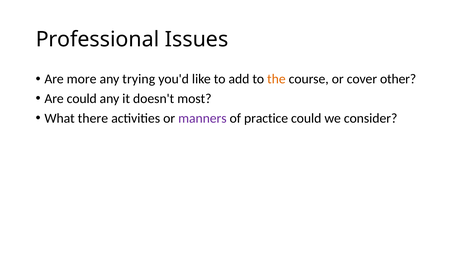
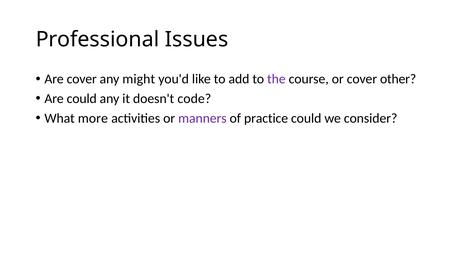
Are more: more -> cover
trying: trying -> might
the colour: orange -> purple
most: most -> code
there: there -> more
